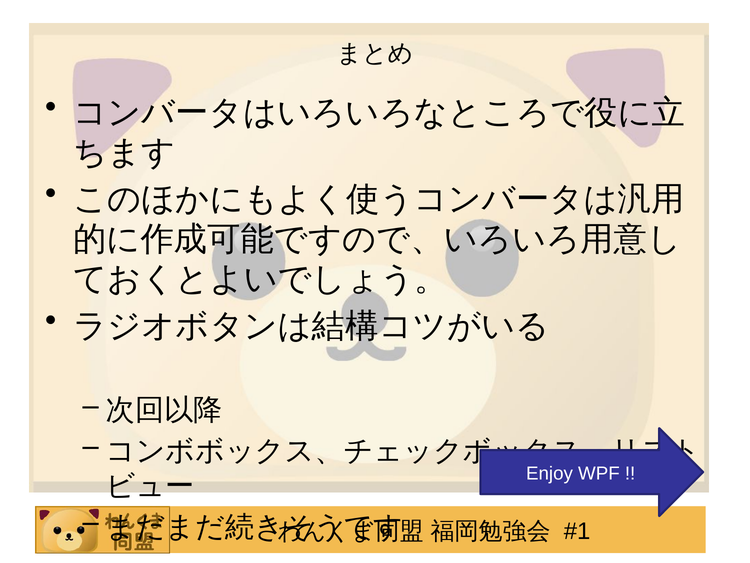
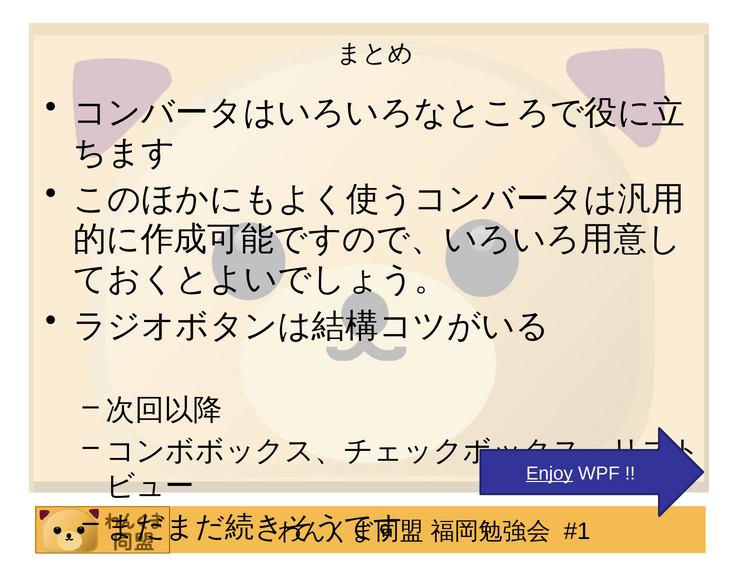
Enjoy underline: none -> present
